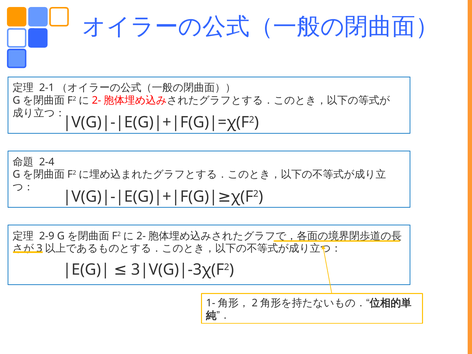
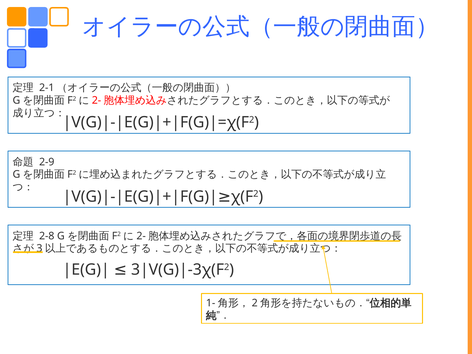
2-4: 2-4 -> 2-9
2-9: 2-9 -> 2-8
